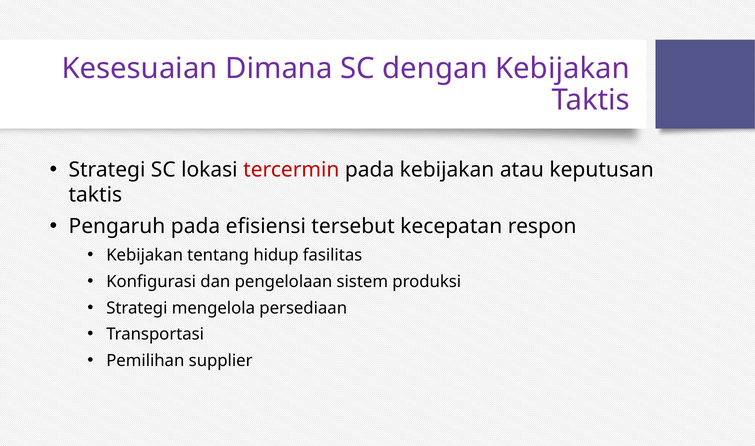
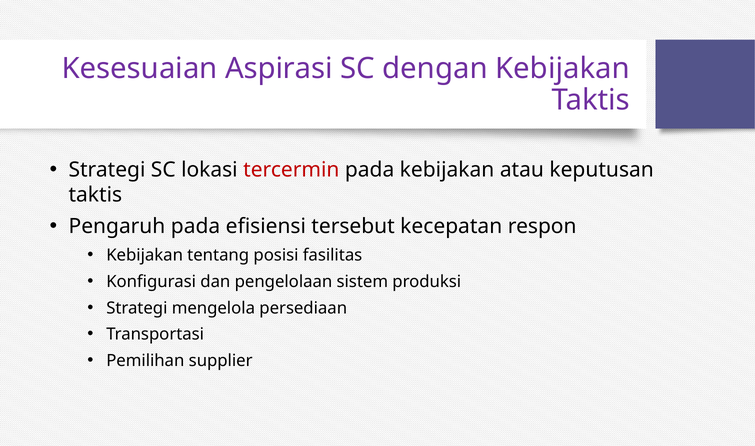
Dimana: Dimana -> Aspirasi
hidup: hidup -> posisi
